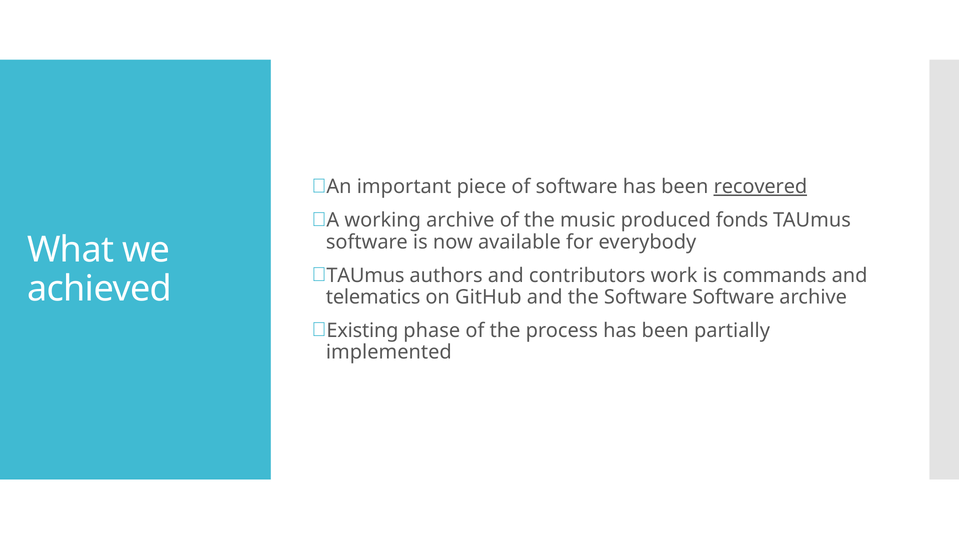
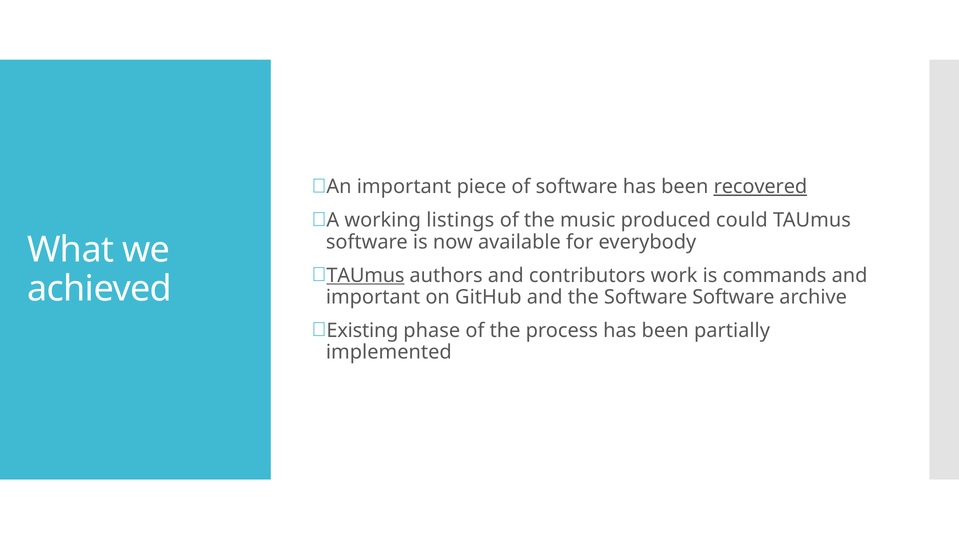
working archive: archive -> listings
fonds: fonds -> could
TAUmus at (365, 275) underline: none -> present
telematics at (373, 297): telematics -> important
